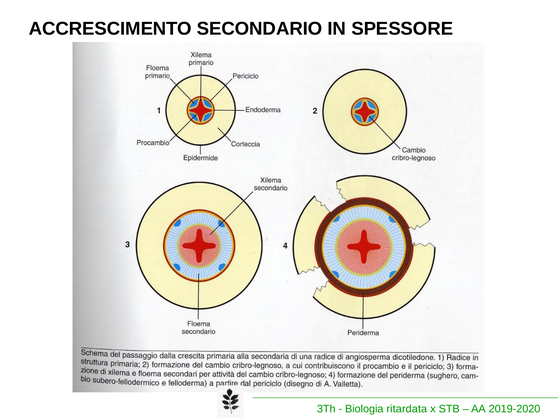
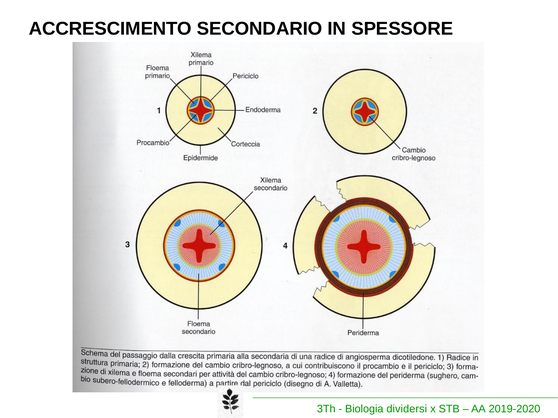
ritardata: ritardata -> dividersi
